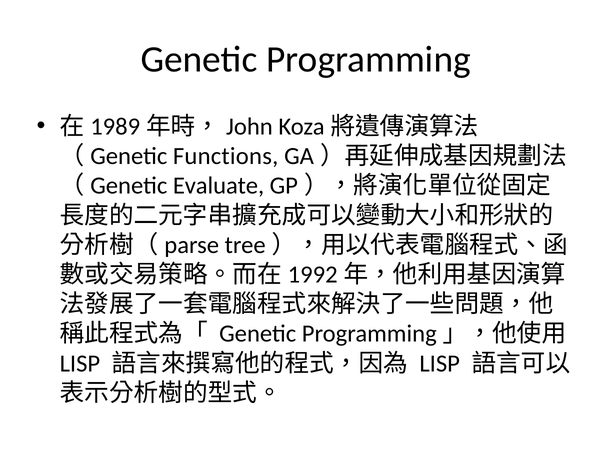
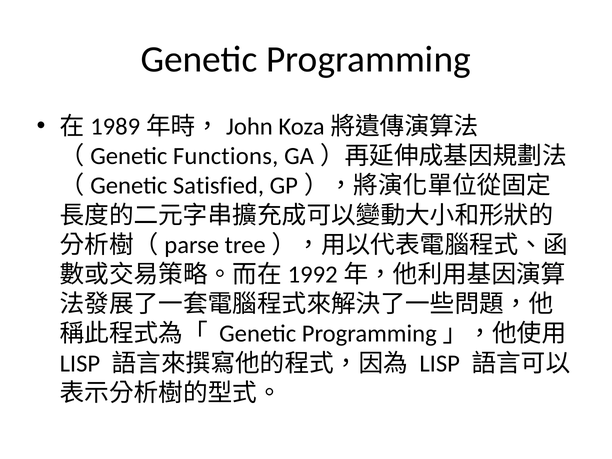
Evaluate: Evaluate -> Satisfied
